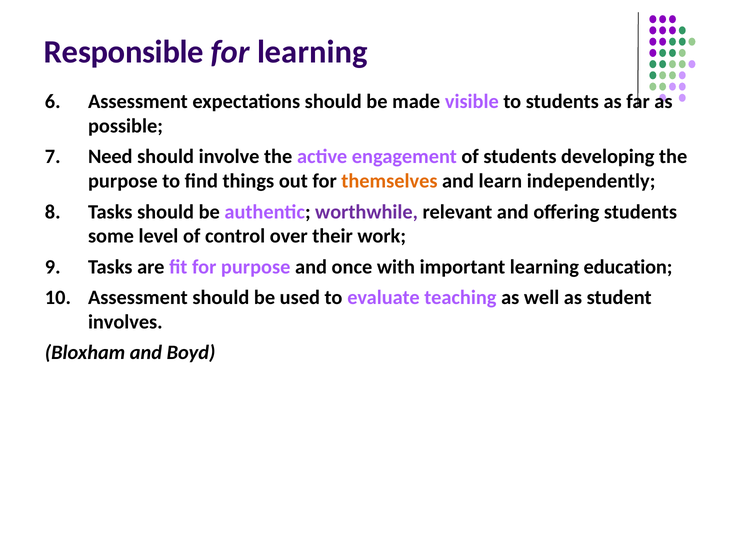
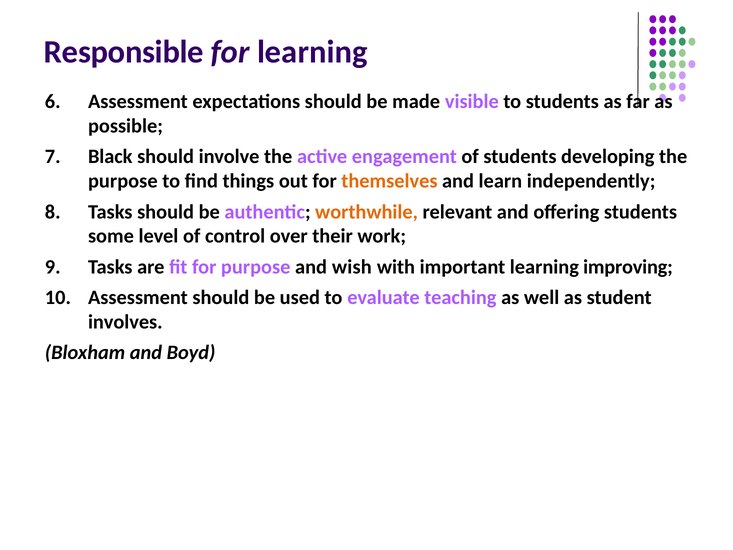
Need: Need -> Black
worthwhile colour: purple -> orange
once: once -> wish
education: education -> improving
